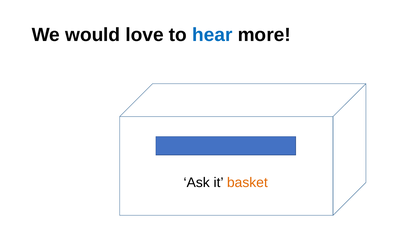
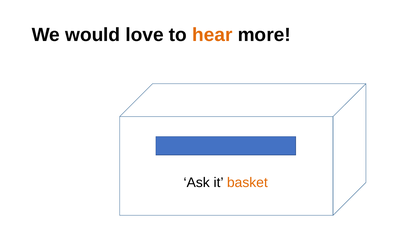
hear colour: blue -> orange
